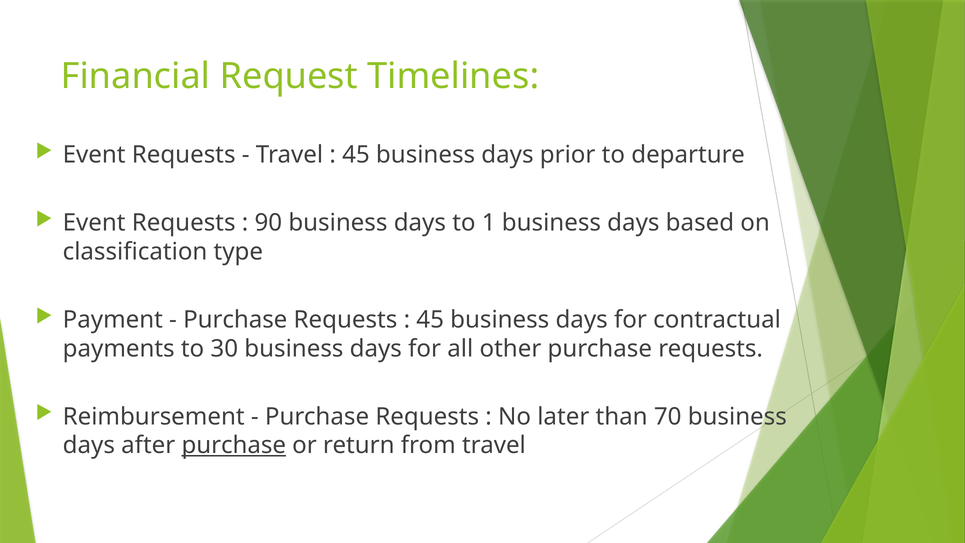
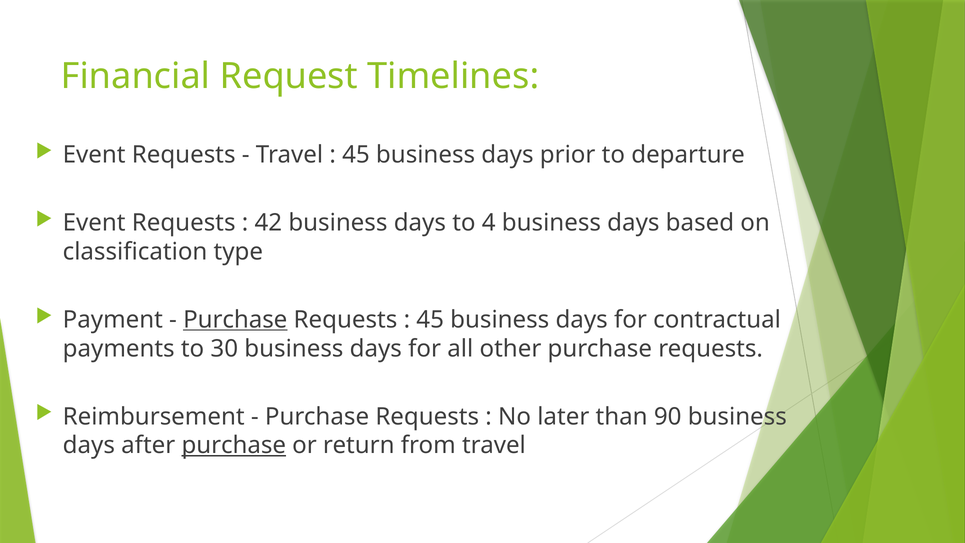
90: 90 -> 42
1: 1 -> 4
Purchase at (235, 319) underline: none -> present
70: 70 -> 90
